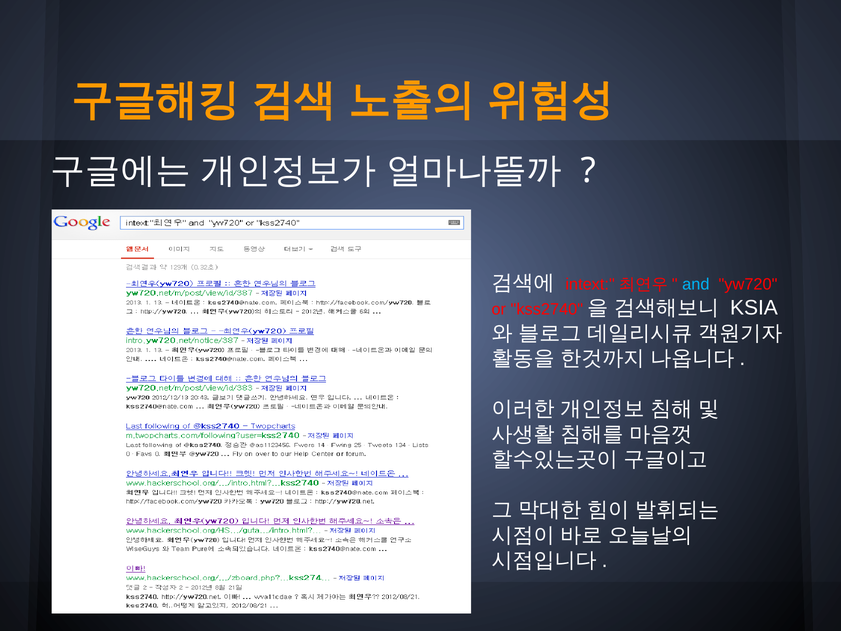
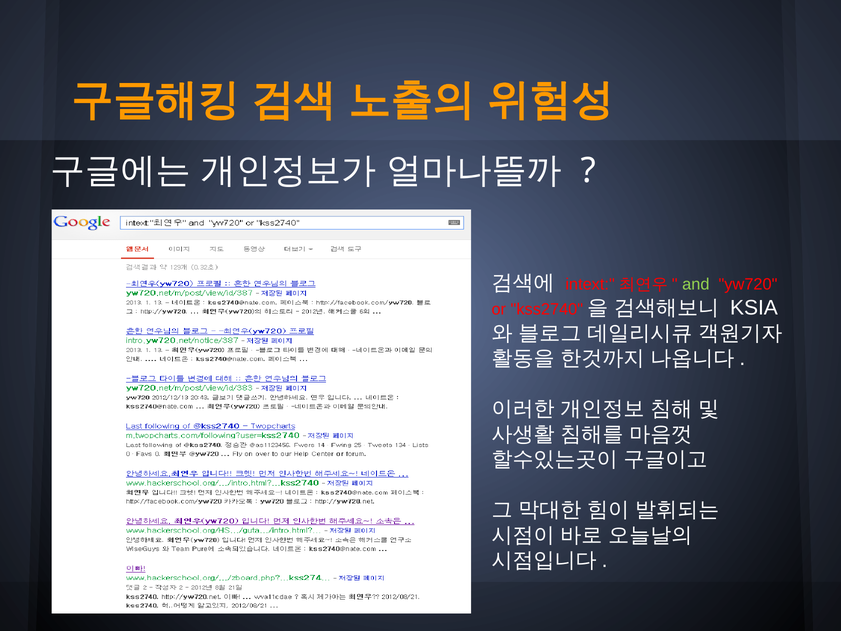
and colour: light blue -> light green
